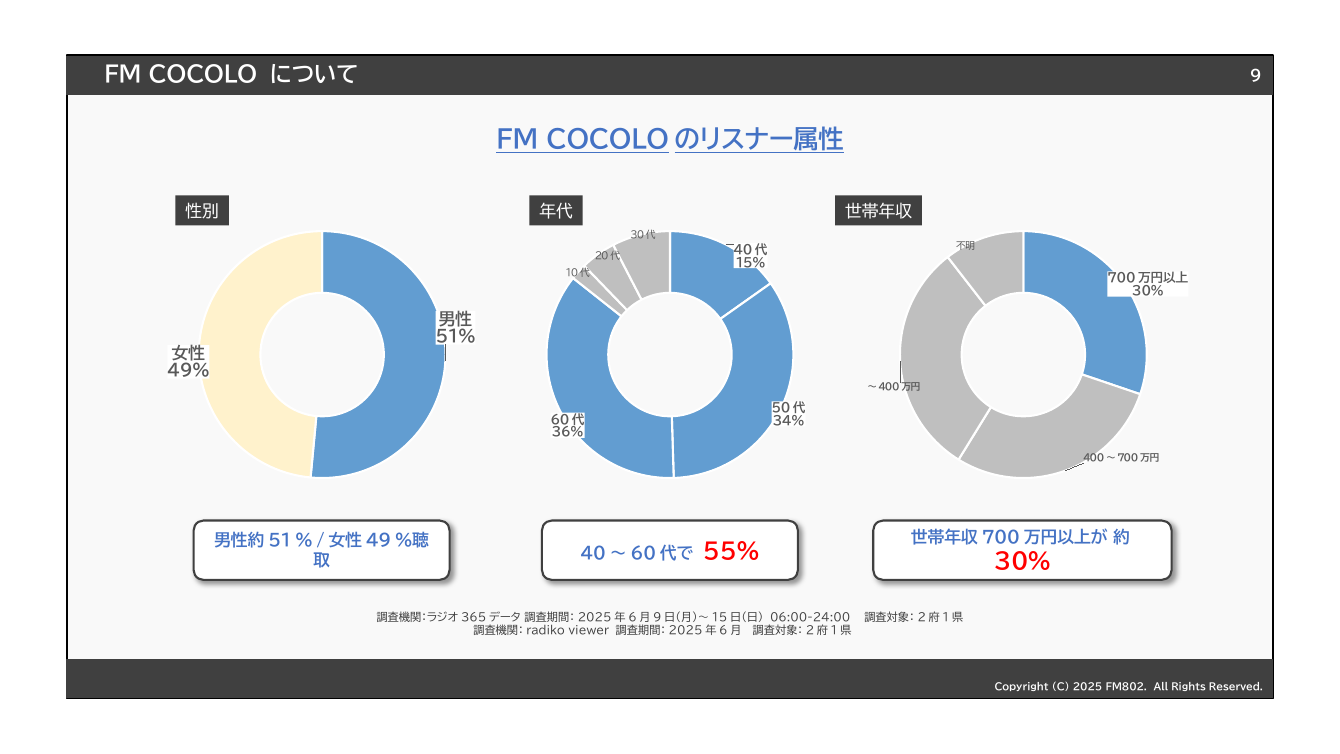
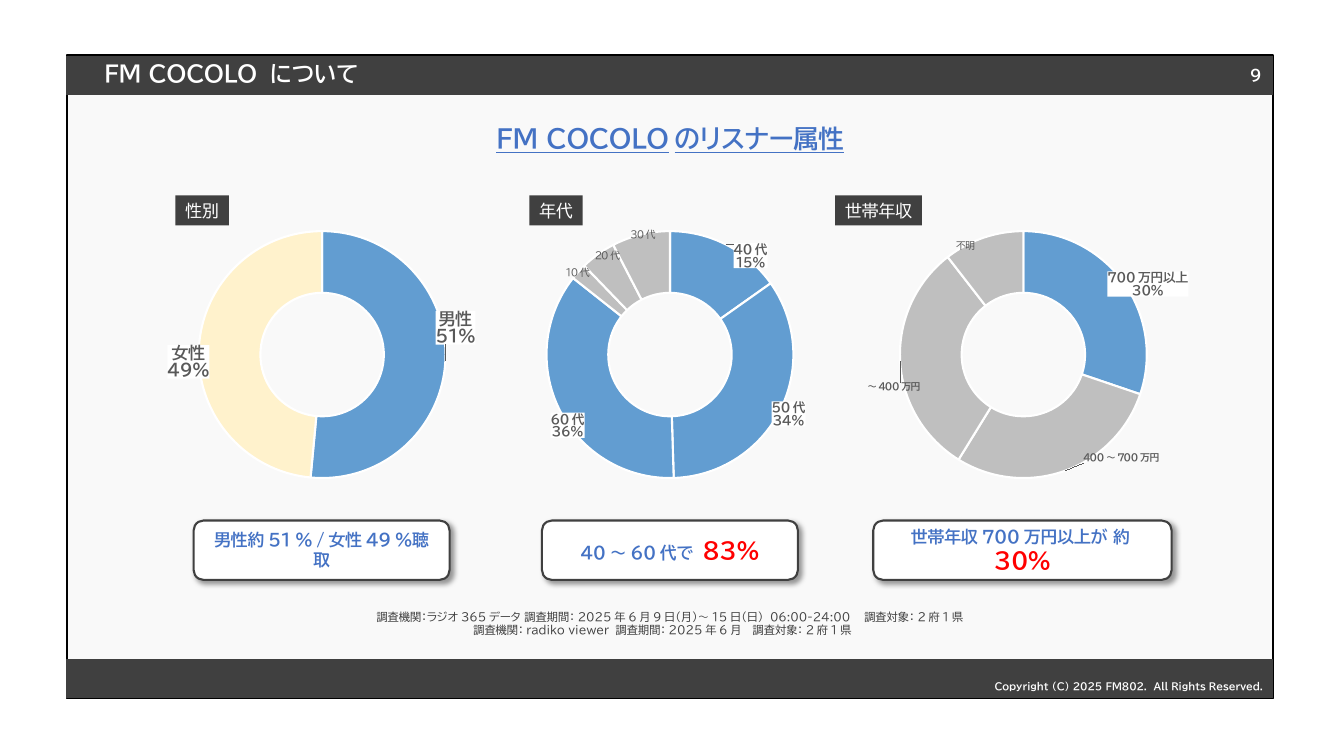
55%: 55% -> 83%
